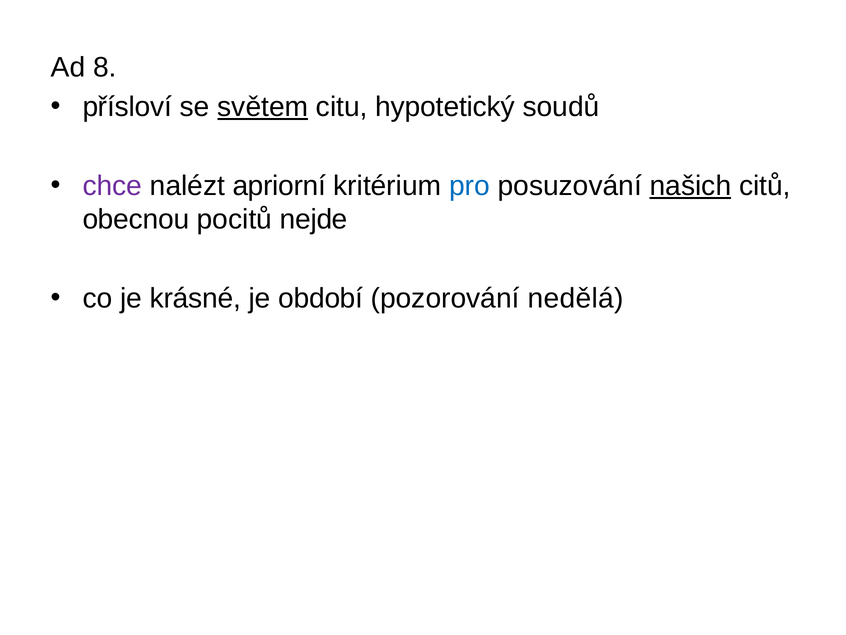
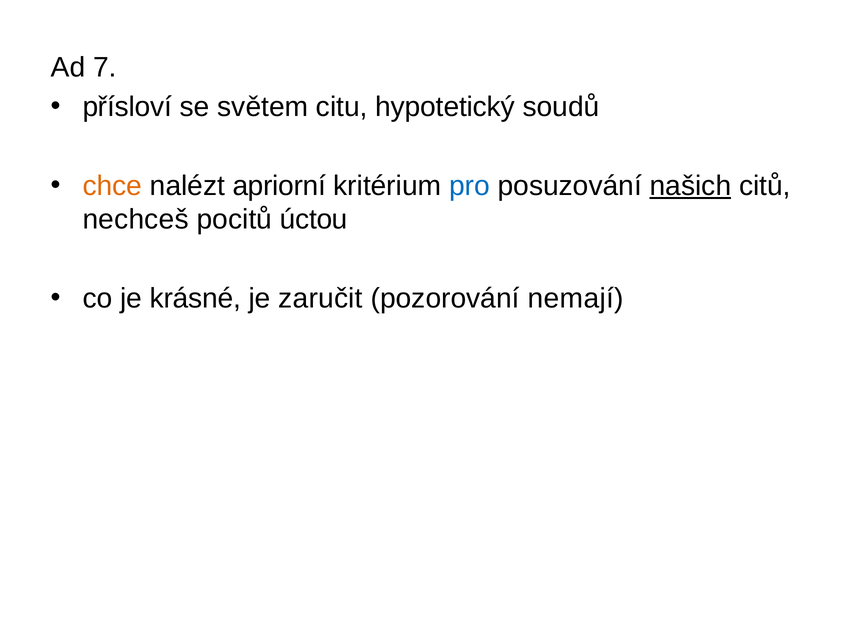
8: 8 -> 7
světem underline: present -> none
chce colour: purple -> orange
obecnou: obecnou -> nechceš
nejde: nejde -> úctou
období: období -> zaručit
nedělá: nedělá -> nemají
